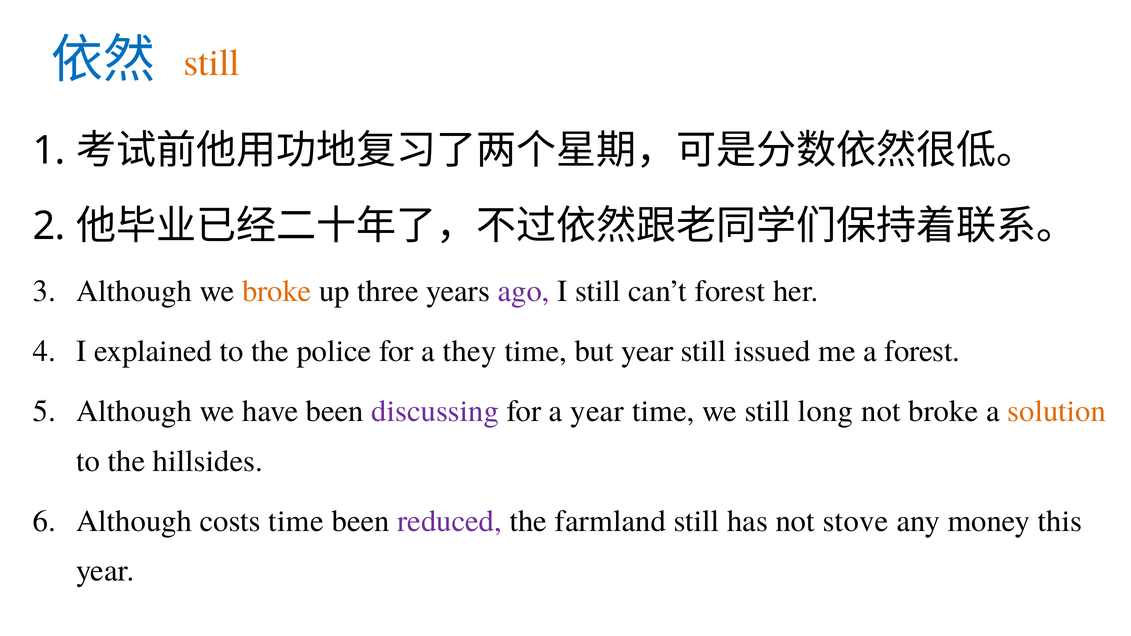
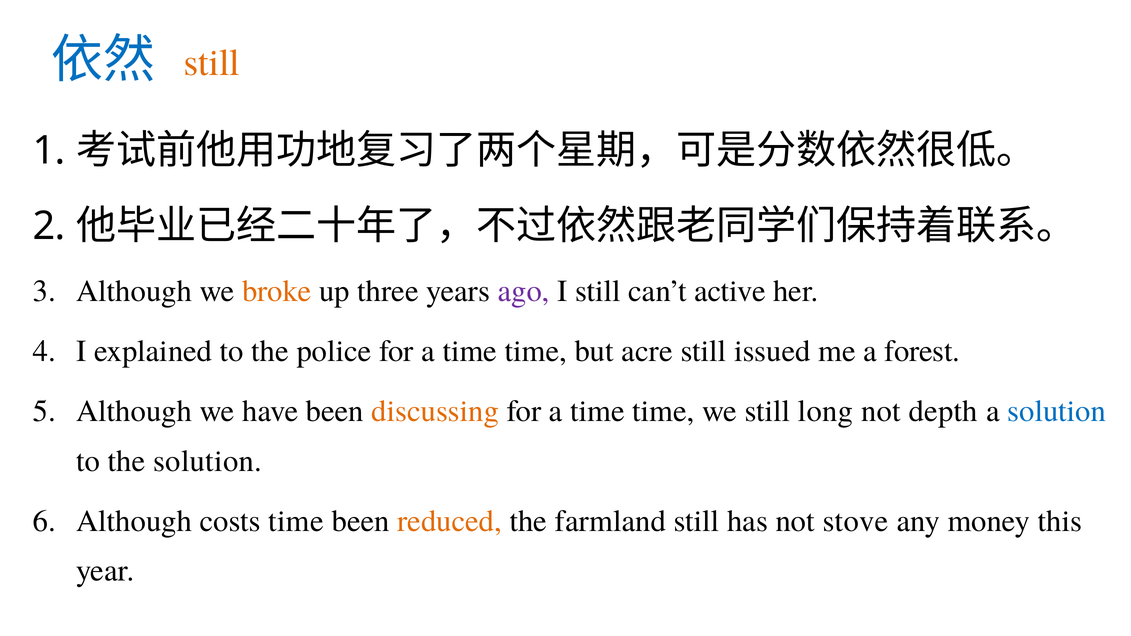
can’t forest: forest -> active
police for a they: they -> time
but year: year -> acre
discussing colour: purple -> orange
year at (597, 412): year -> time
not broke: broke -> depth
solution at (1057, 412) colour: orange -> blue
the hillsides: hillsides -> solution
reduced colour: purple -> orange
